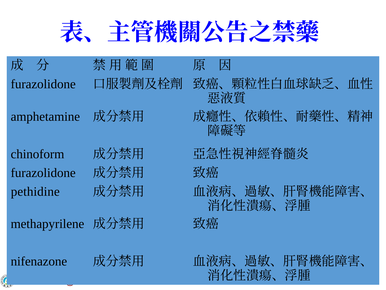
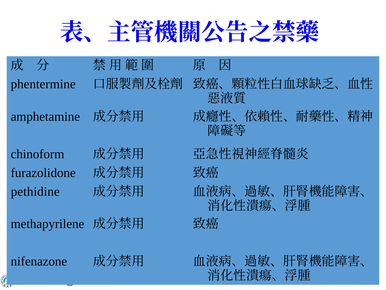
furazolidone at (43, 84): furazolidone -> phentermine
